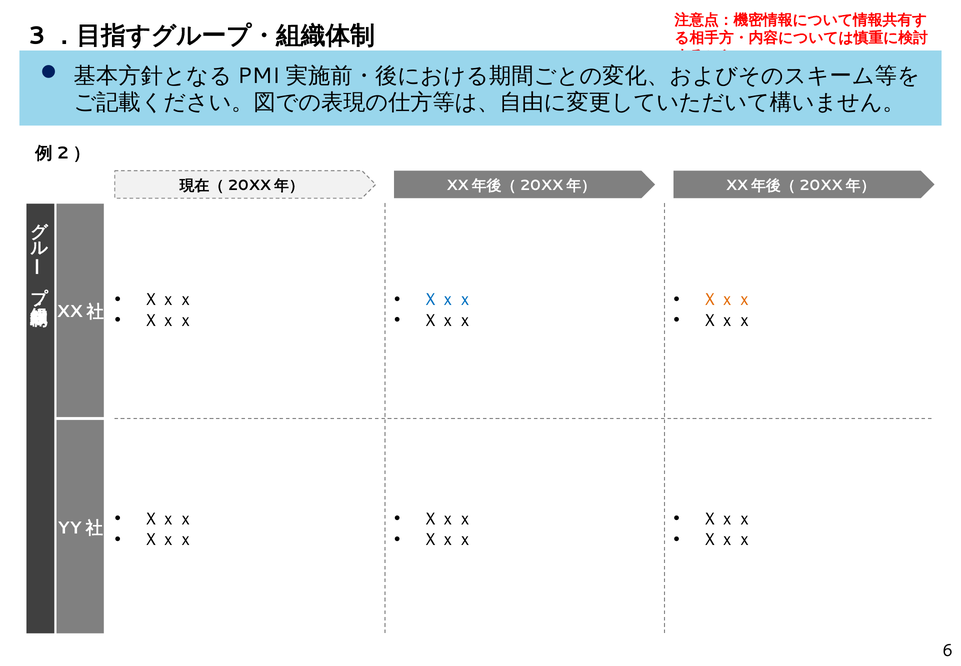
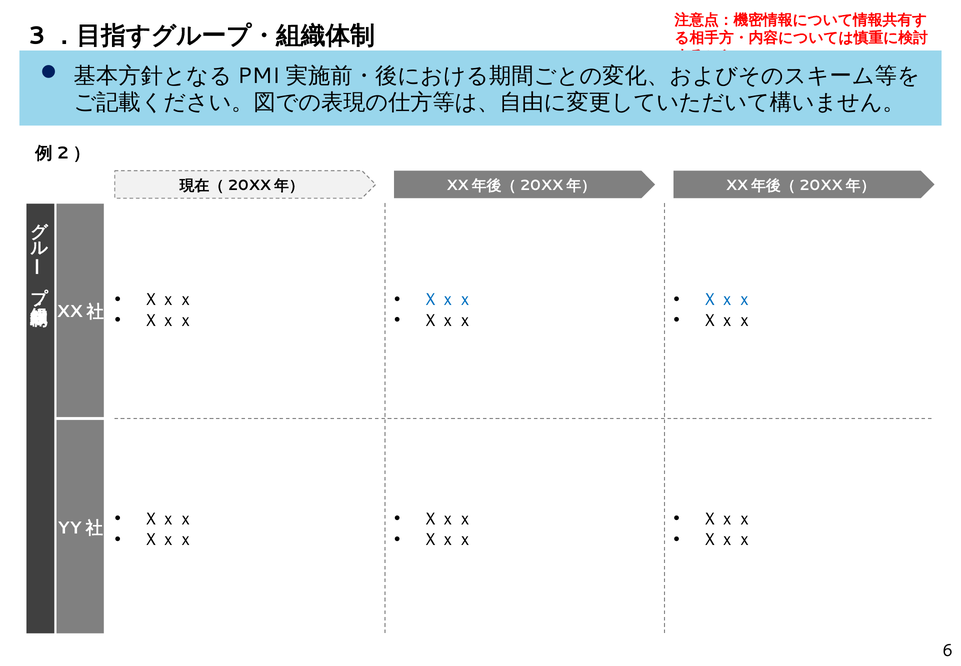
Ｘｘｘ at (727, 299) colour: orange -> blue
